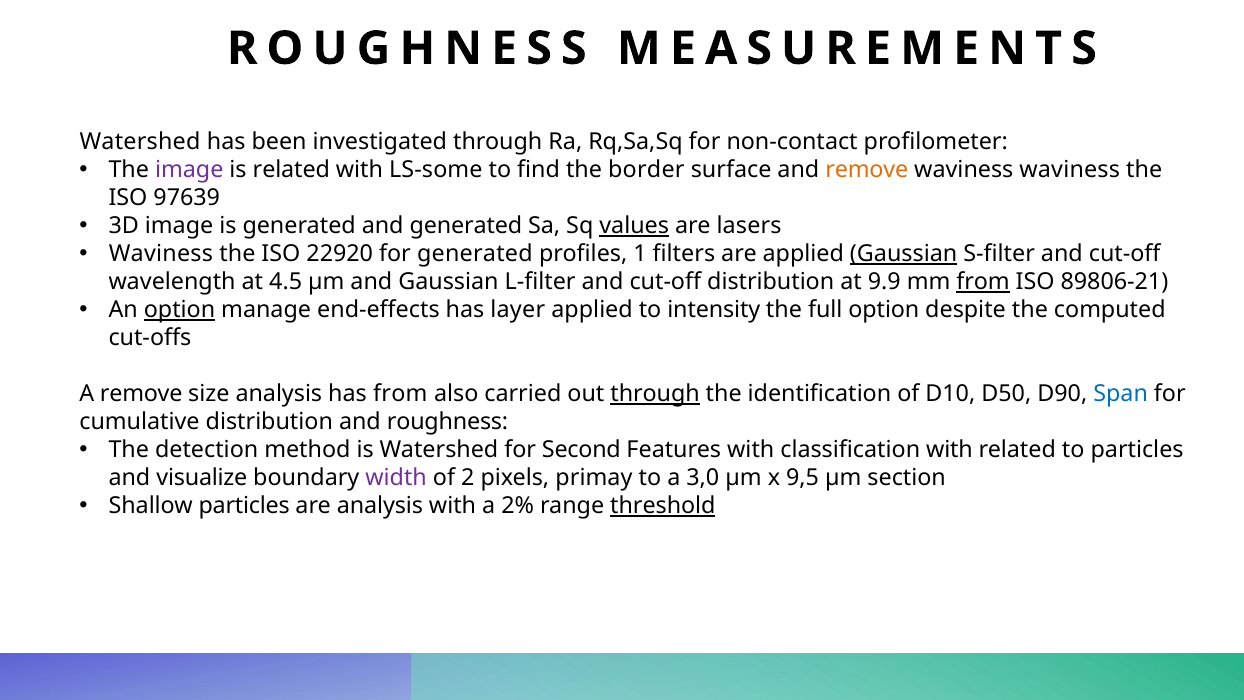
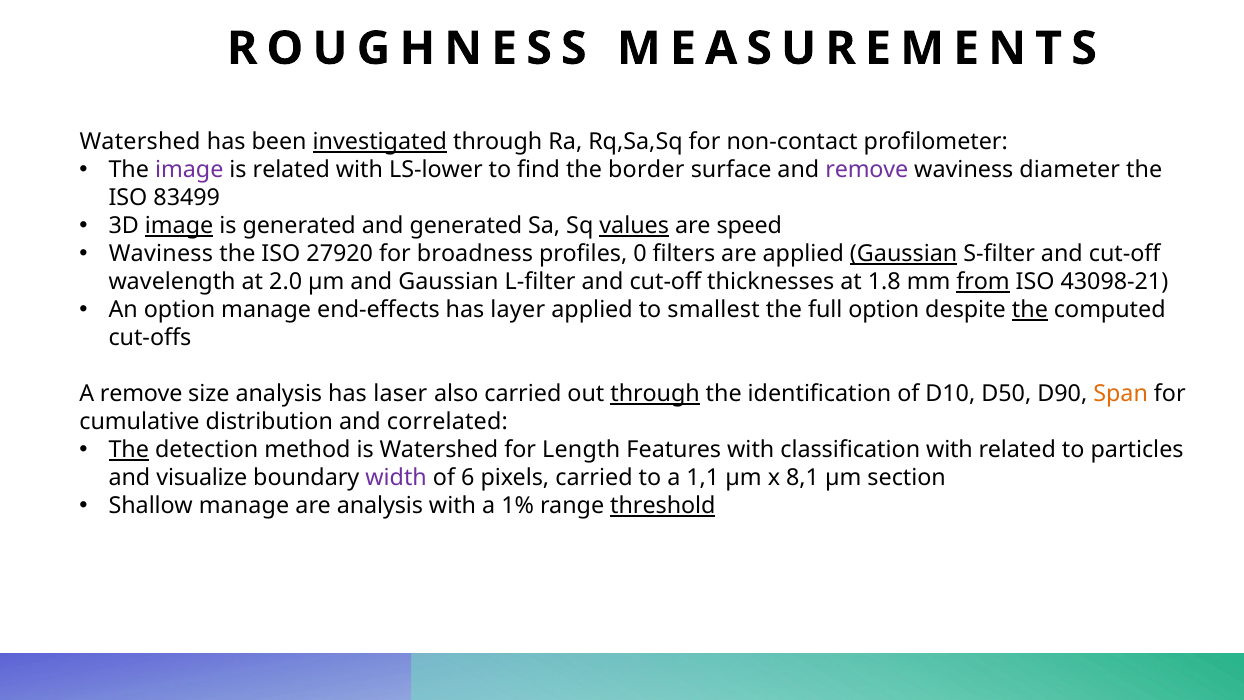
investigated underline: none -> present
LS-some: LS-some -> LS-lower
remove at (867, 170) colour: orange -> purple
waviness waviness: waviness -> diameter
97639: 97639 -> 83499
image at (179, 226) underline: none -> present
lasers: lasers -> speed
22920: 22920 -> 27920
for generated: generated -> broadness
1: 1 -> 0
4.5: 4.5 -> 2.0
cut-off distribution: distribution -> thicknesses
9.9: 9.9 -> 1.8
89806-21: 89806-21 -> 43098-21
option at (180, 310) underline: present -> none
intensity: intensity -> smallest
the at (1030, 310) underline: none -> present
has from: from -> laser
Span colour: blue -> orange
and roughness: roughness -> correlated
The at (129, 450) underline: none -> present
Second: Second -> Length
2: 2 -> 6
pixels primay: primay -> carried
3,0: 3,0 -> 1,1
9,5: 9,5 -> 8,1
Shallow particles: particles -> manage
2%: 2% -> 1%
